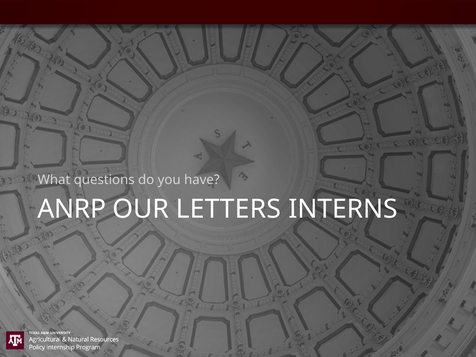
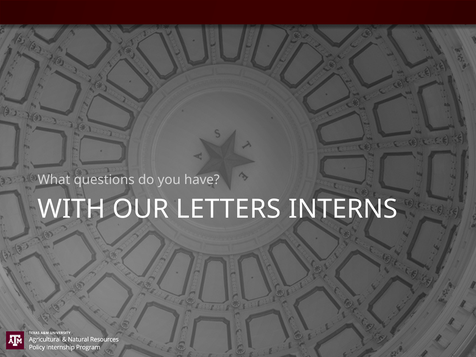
ANRP: ANRP -> WITH
